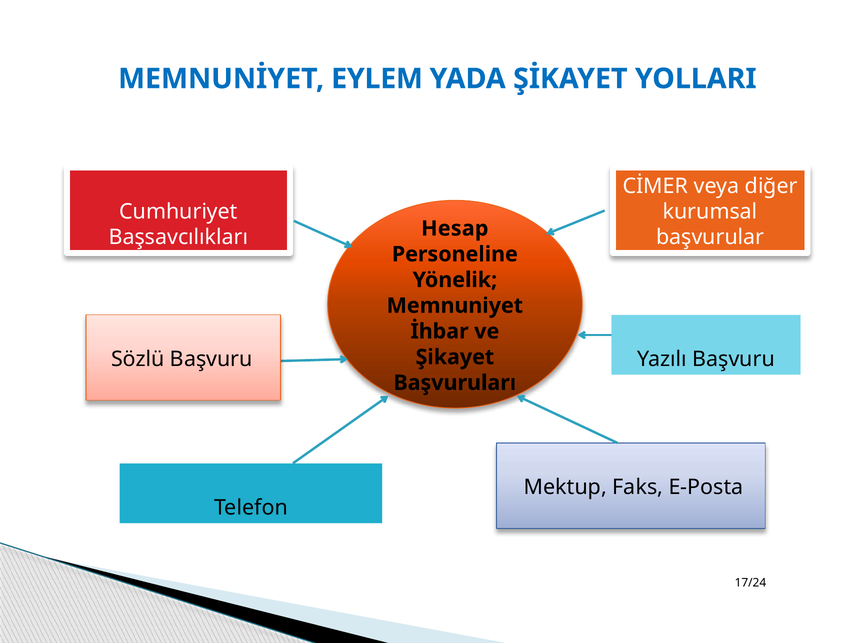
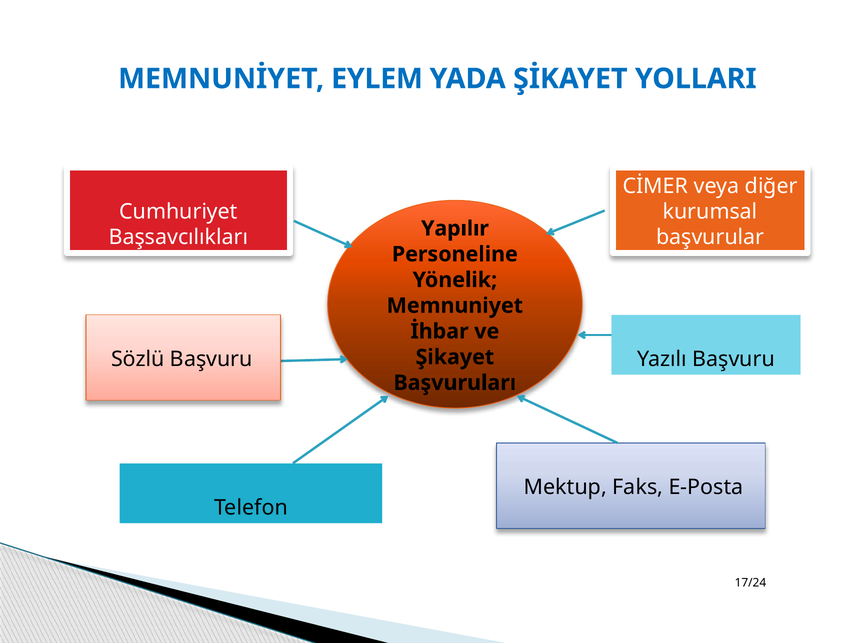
Hesap: Hesap -> Yapılır
